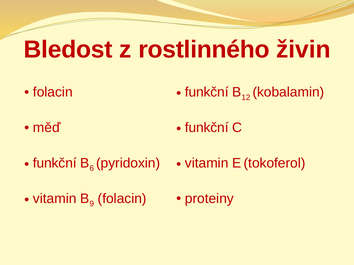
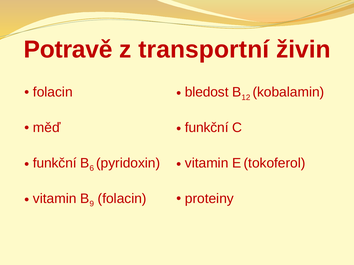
Bledost: Bledost -> Potravě
rostlinného: rostlinného -> transportní
funkční at (207, 92): funkční -> bledost
